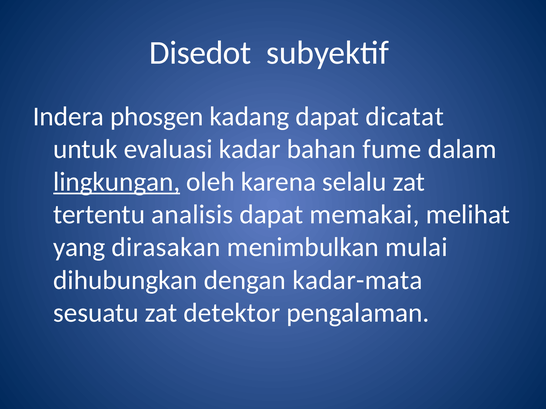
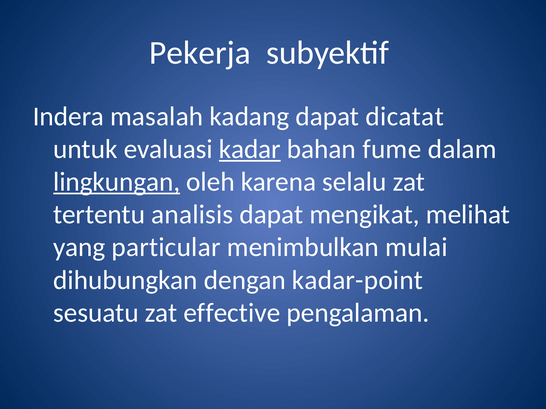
Disedot: Disedot -> Pekerja
phosgen: phosgen -> masalah
kadar underline: none -> present
memakai: memakai -> mengikat
dirasakan: dirasakan -> particular
kadar-mata: kadar-mata -> kadar-point
detektor: detektor -> effective
